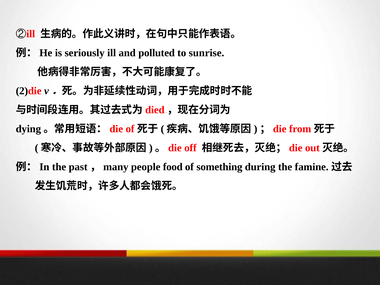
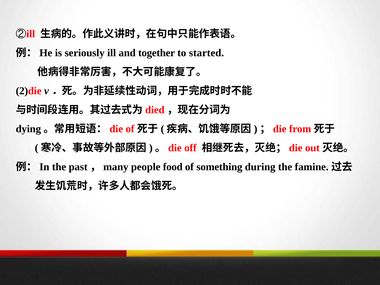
polluted: polluted -> together
sunrise: sunrise -> started
